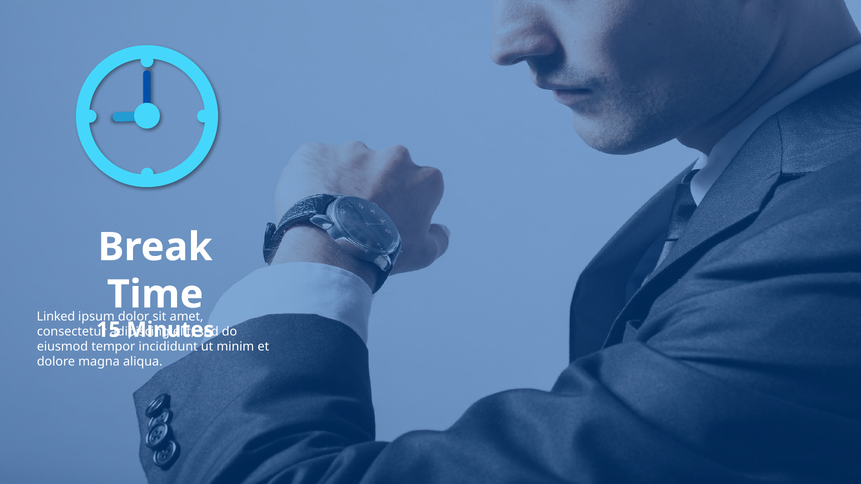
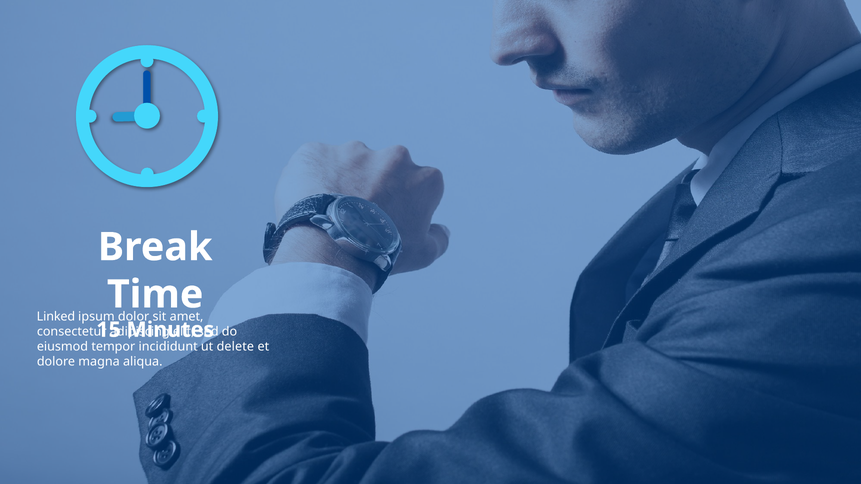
minim: minim -> delete
